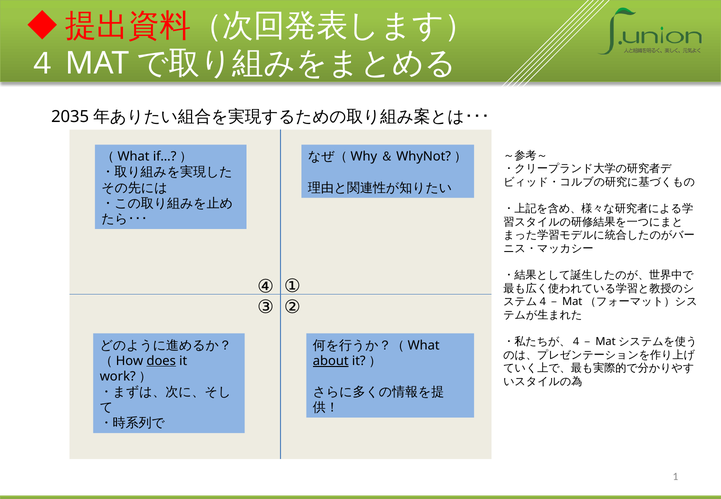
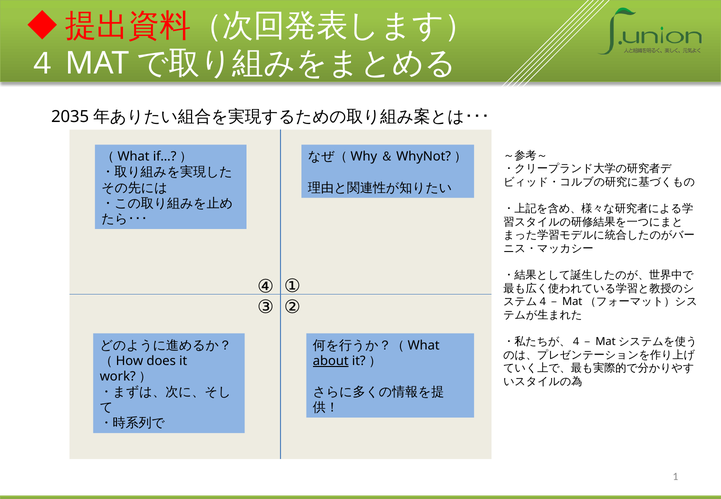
does underline: present -> none
